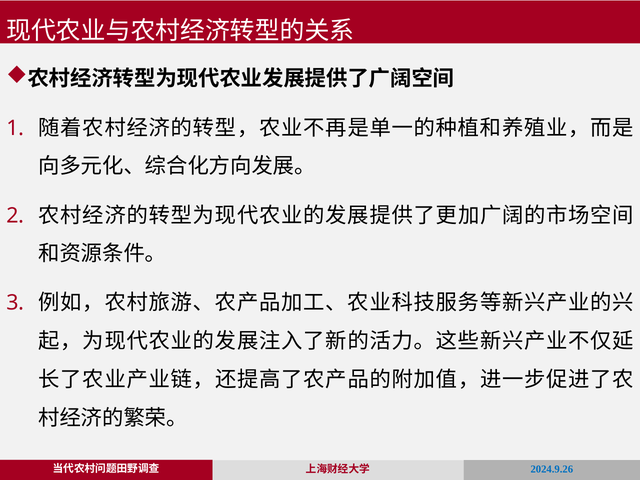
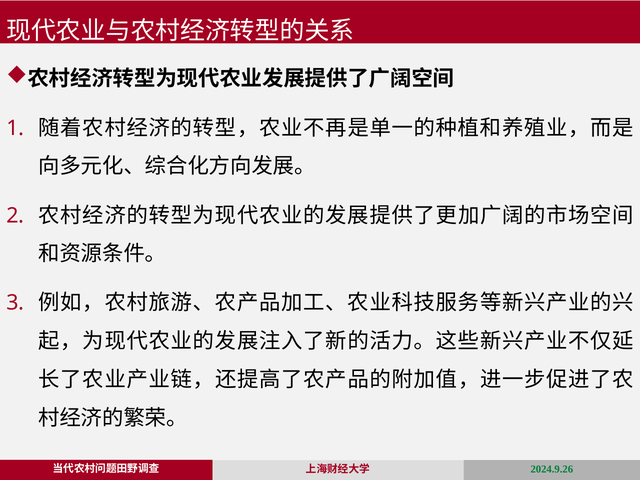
2024.9.26 colour: blue -> green
